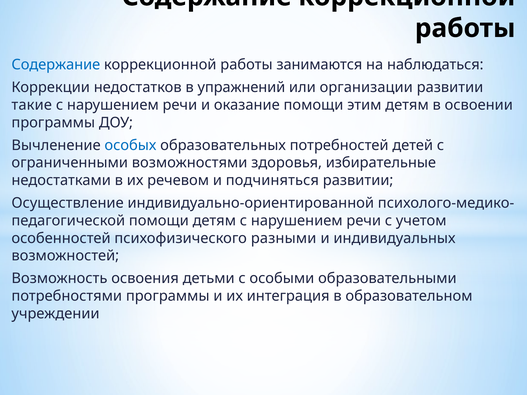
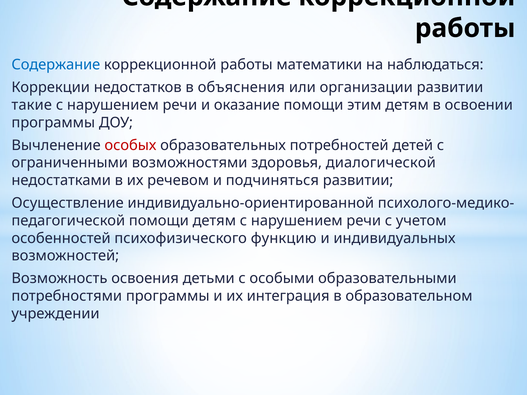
занимаются: занимаются -> математики
упражнений: упражнений -> объяснения
особых colour: blue -> red
избирательные: избирательные -> диалогической
разными: разными -> функцию
